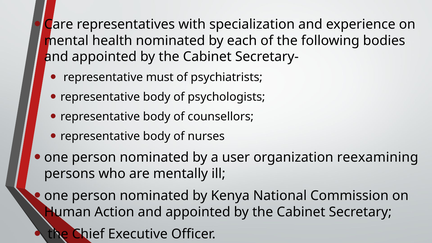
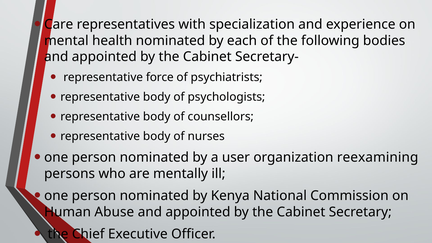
must: must -> force
Action: Action -> Abuse
